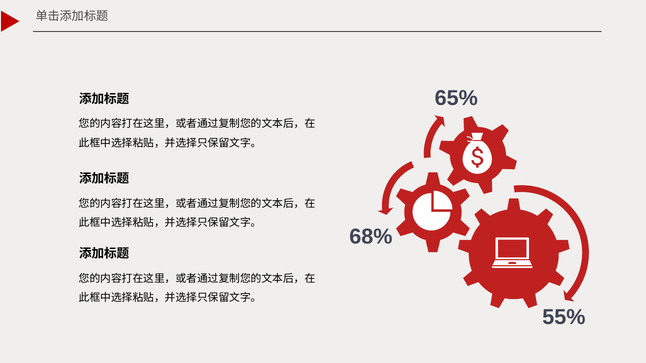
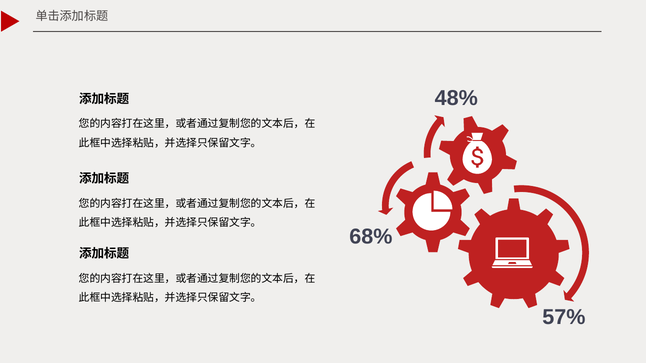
65%: 65% -> 48%
55%: 55% -> 57%
